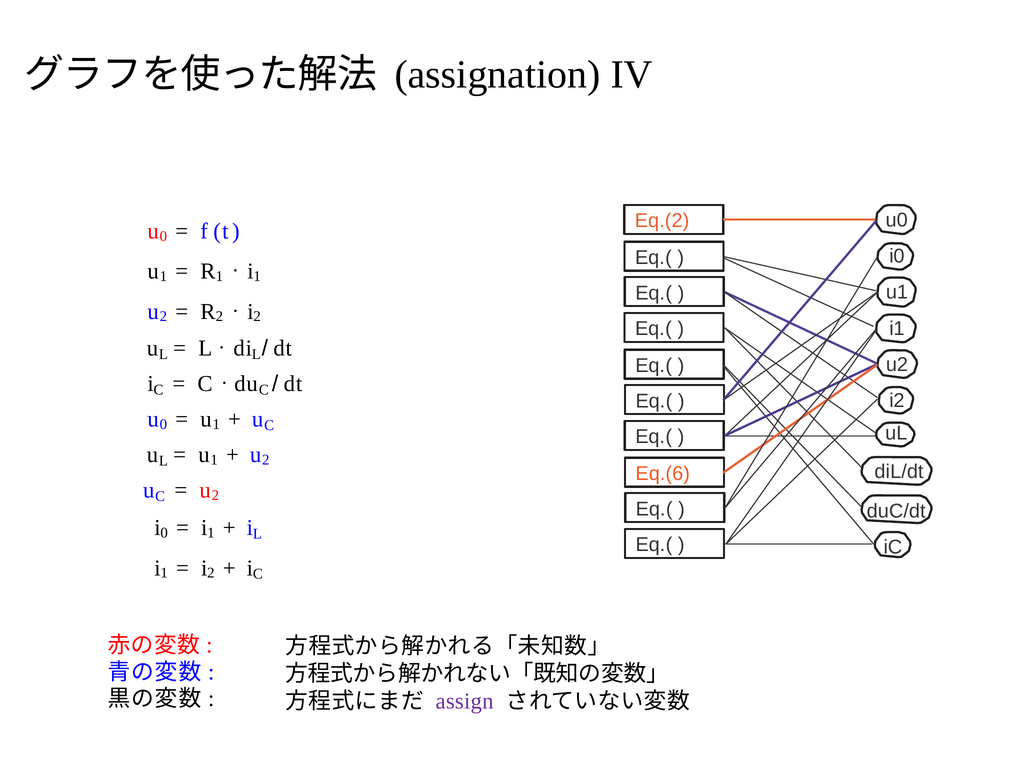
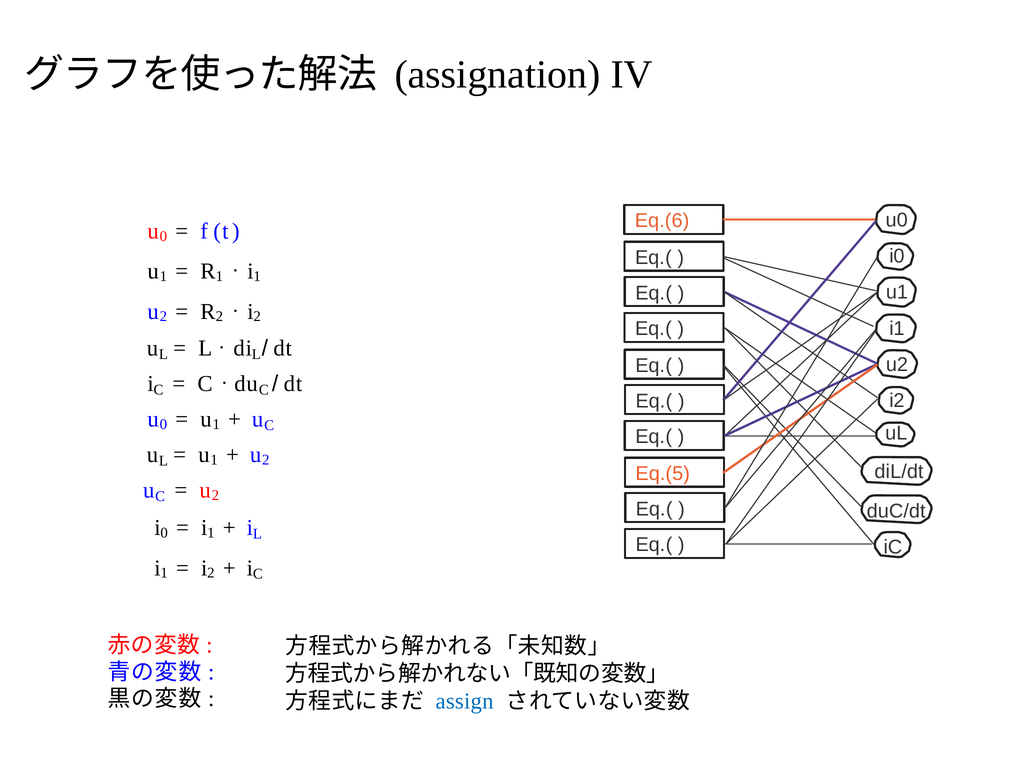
Eq.(2: Eq.(2 -> Eq.(6
Eq.(6: Eq.(6 -> Eq.(5
assign colour: purple -> blue
